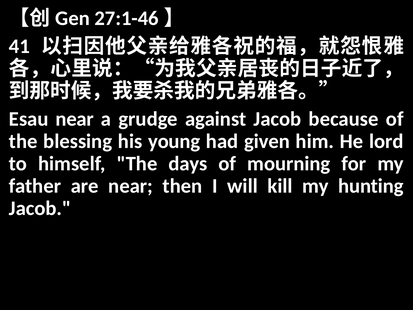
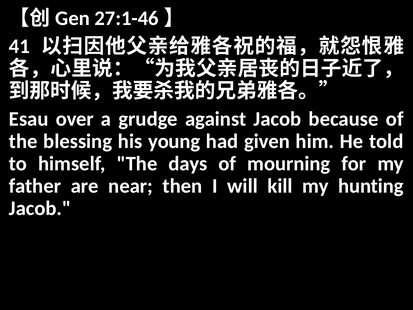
Esau near: near -> over
lord: lord -> told
